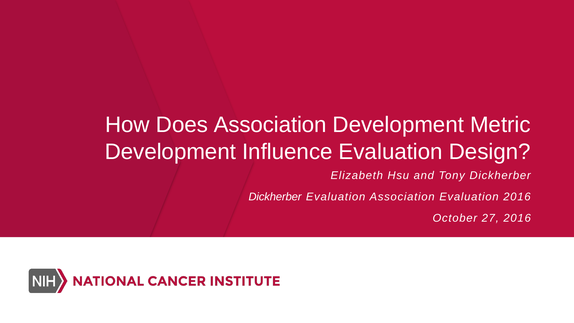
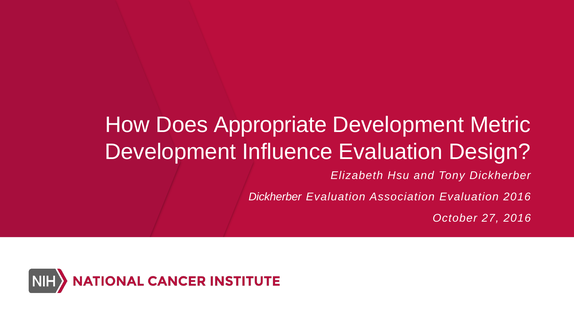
Does Association: Association -> Appropriate
